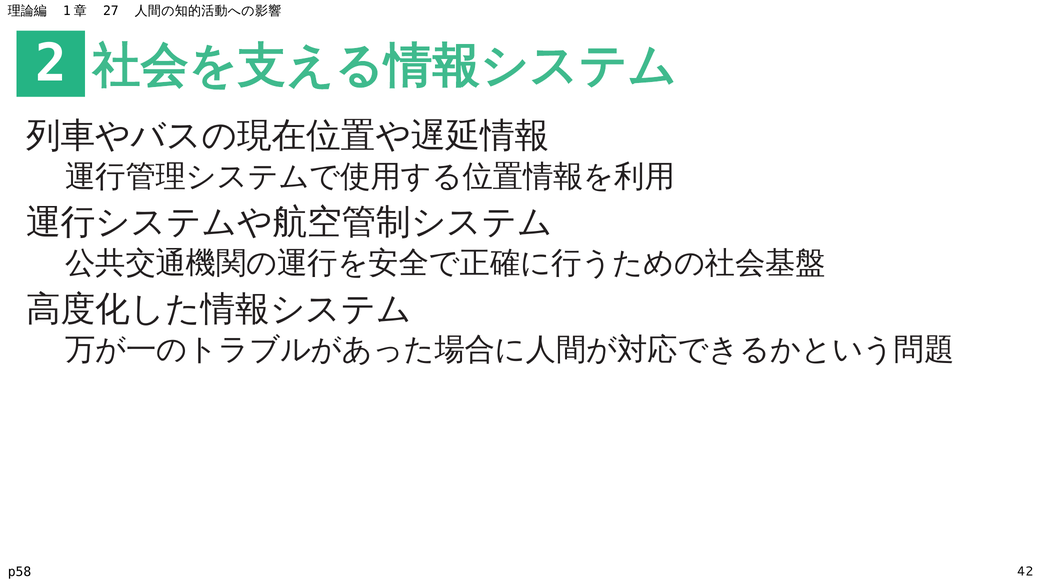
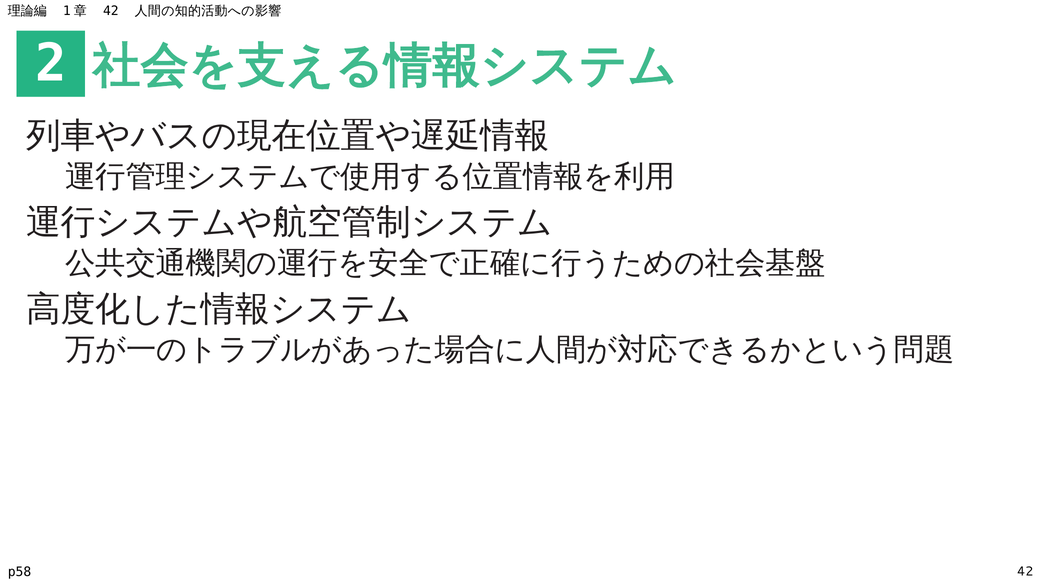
27 at (111, 11): 27 -> 42
